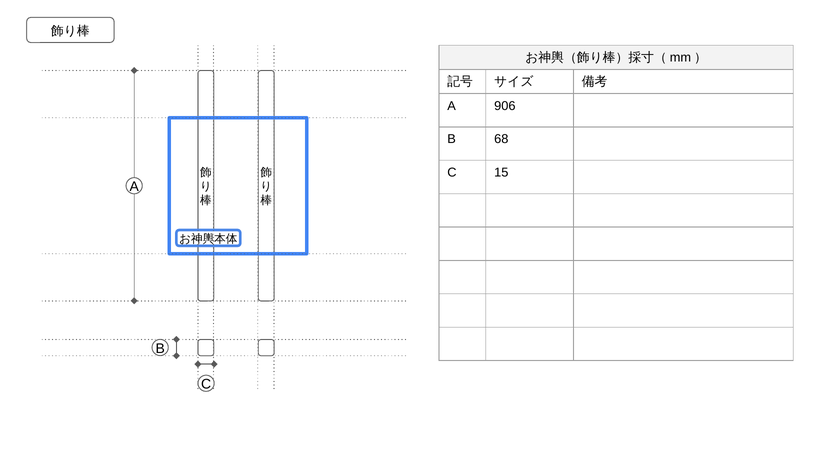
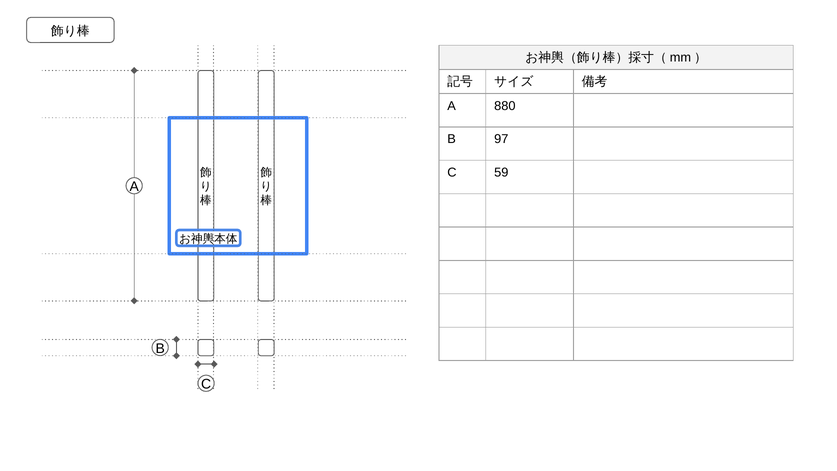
906: 906 -> 880
68: 68 -> 97
15: 15 -> 59
